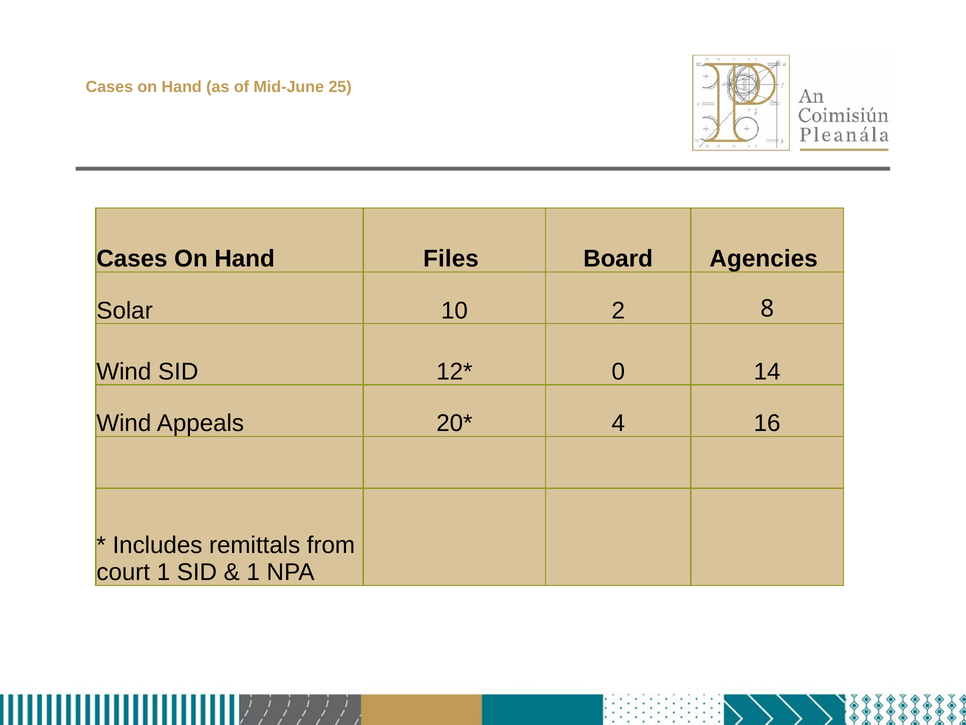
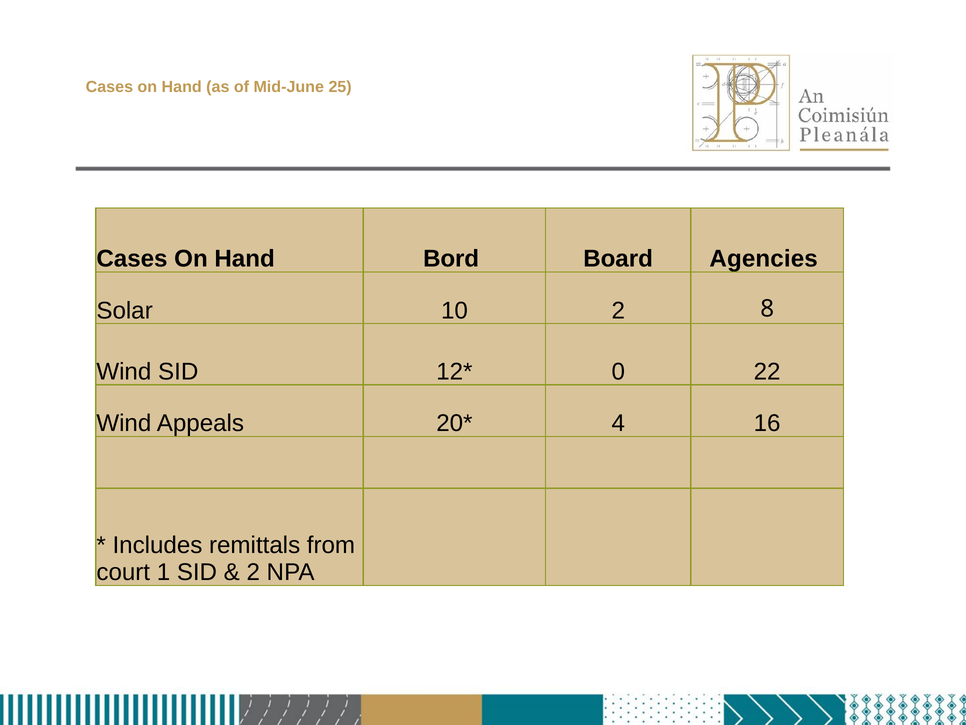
Files: Files -> Bord
14: 14 -> 22
1 at (253, 572): 1 -> 2
